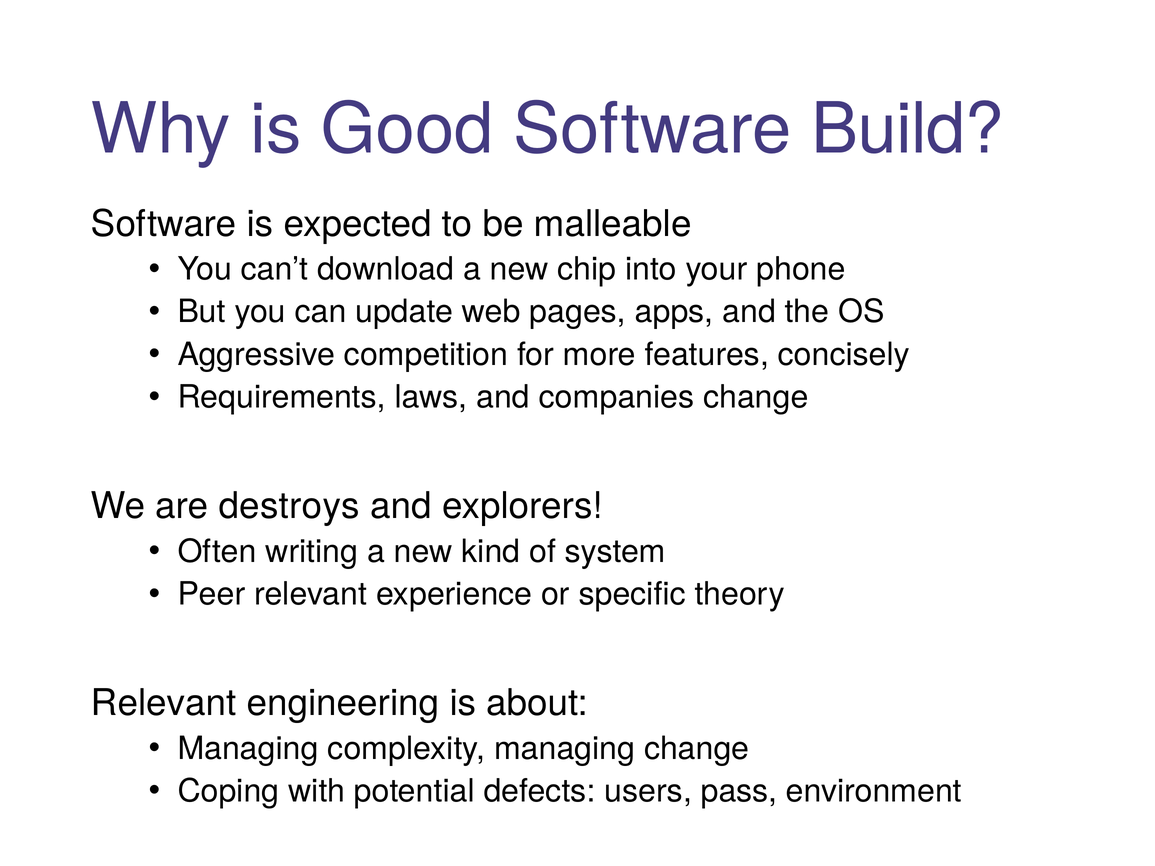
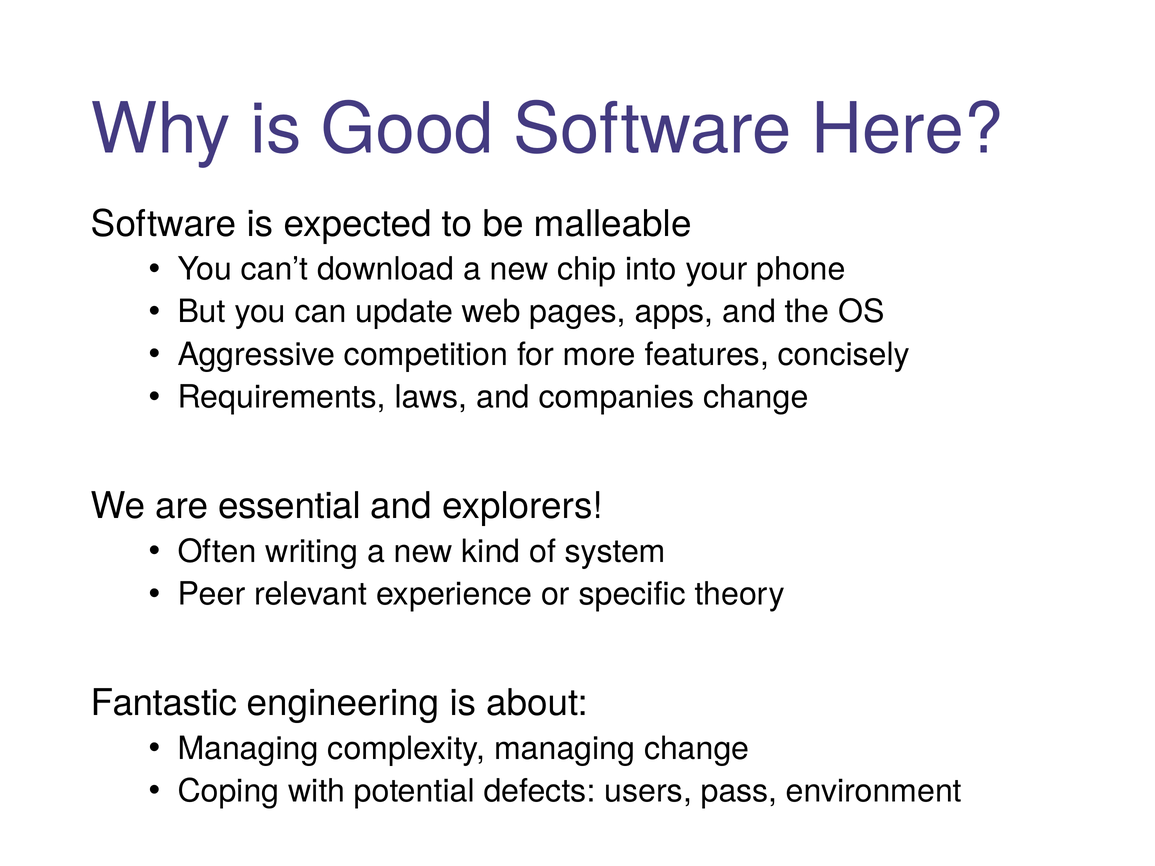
Build: Build -> Here
destroys: destroys -> essential
Relevant at (164, 703): Relevant -> Fantastic
